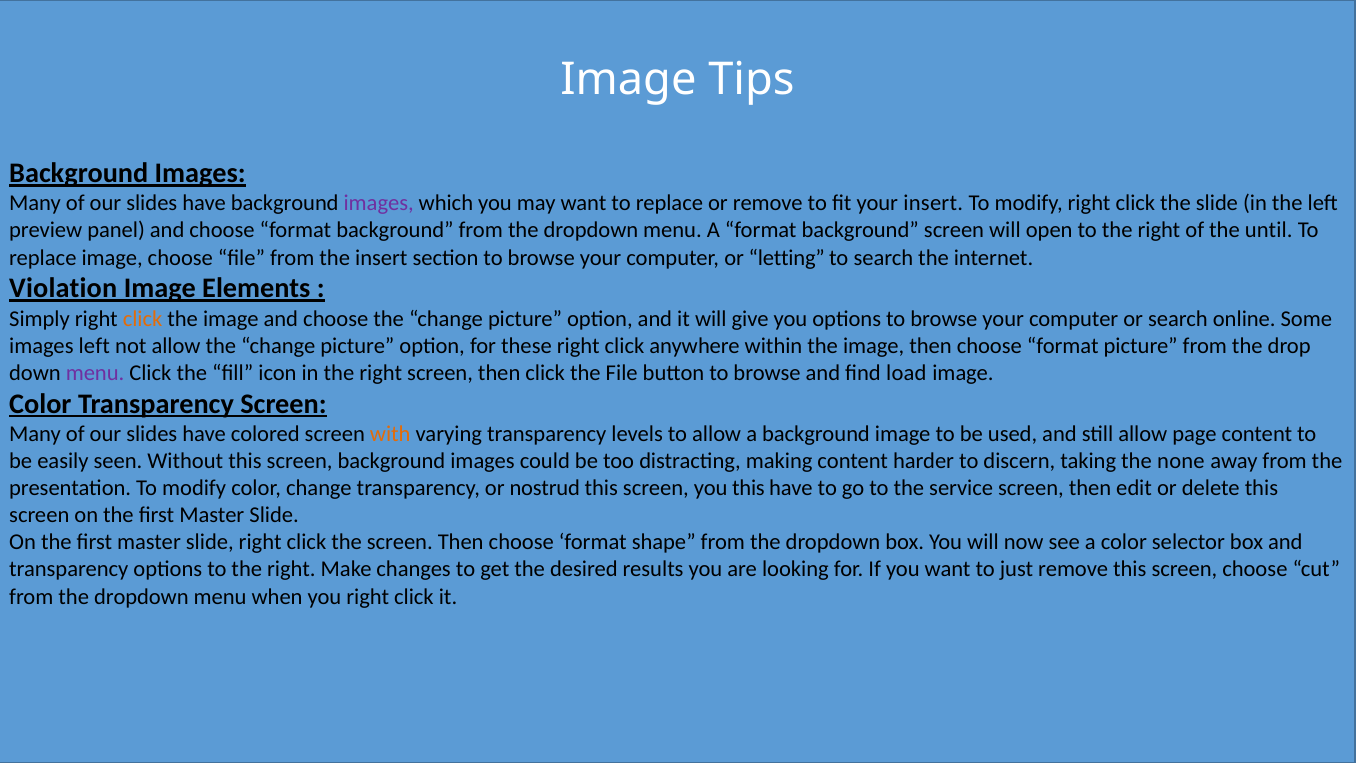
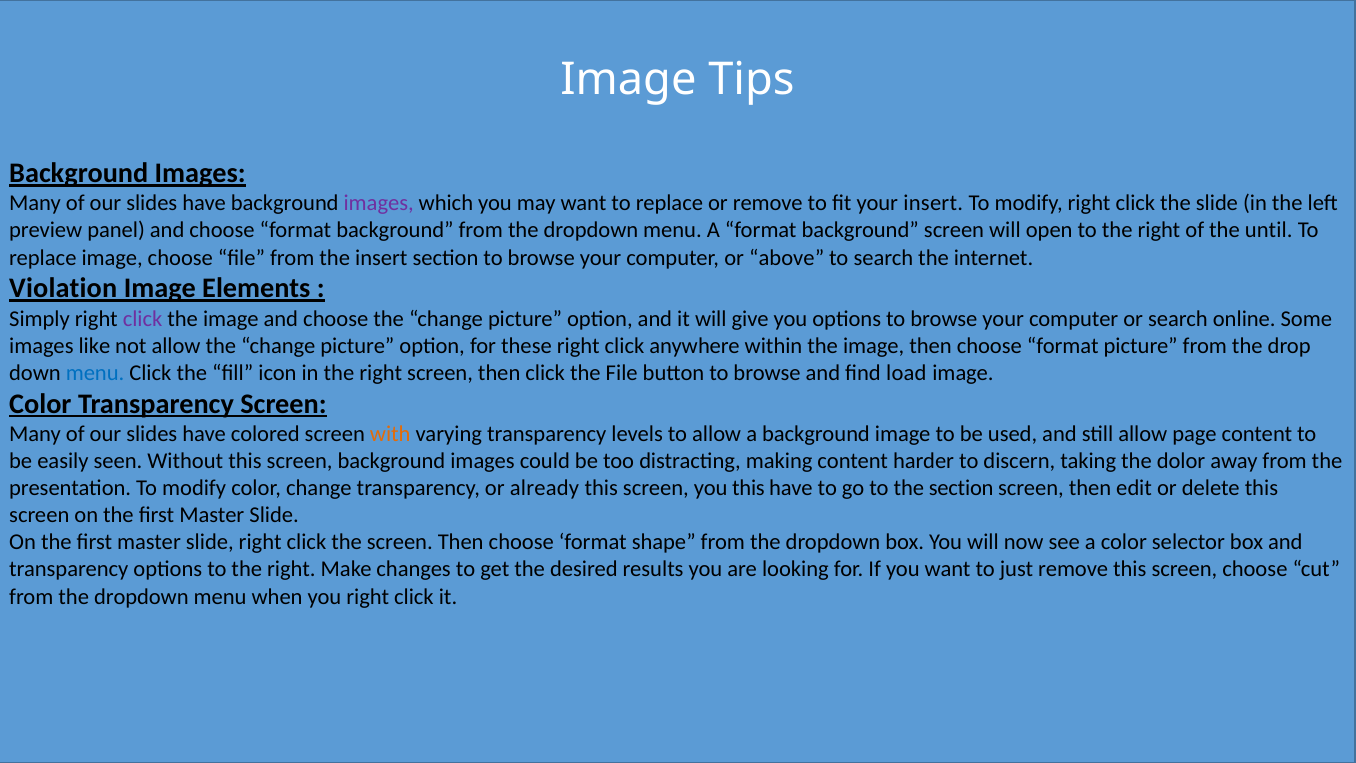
letting: letting -> above
click at (143, 319) colour: orange -> purple
images left: left -> like
menu at (95, 373) colour: purple -> blue
none: none -> dolor
nostrud: nostrud -> already
the service: service -> section
